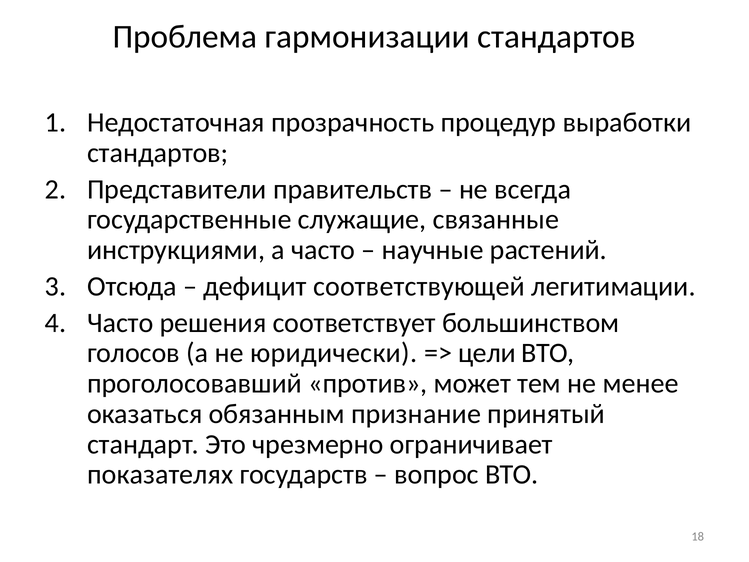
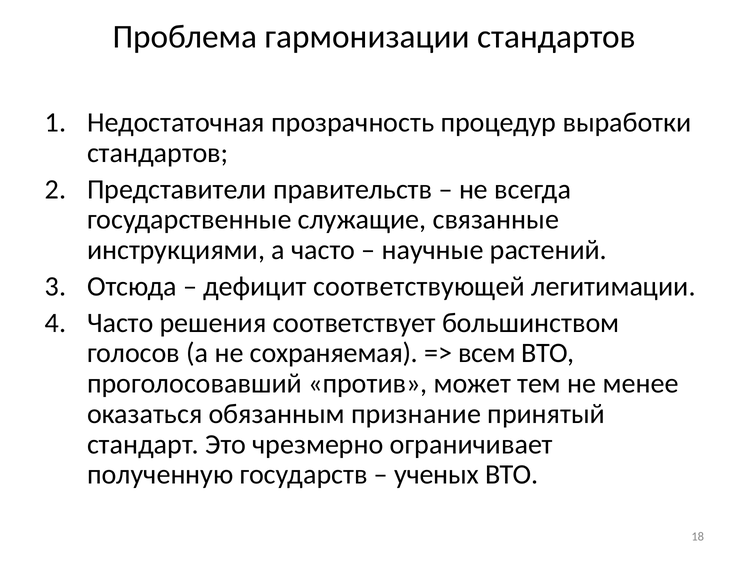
юридически: юридически -> сохраняемая
цели: цели -> всем
показателях: показателях -> полученную
вопрос: вопрос -> ученых
